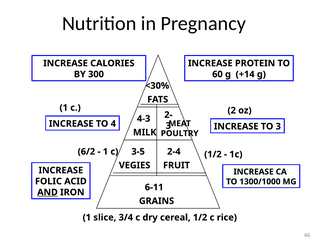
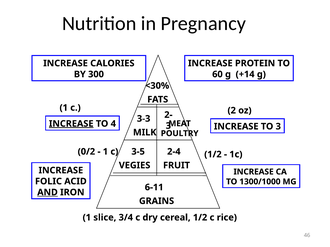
4-3: 4-3 -> 3-3
INCREASE at (71, 124) underline: none -> present
6/2: 6/2 -> 0/2
